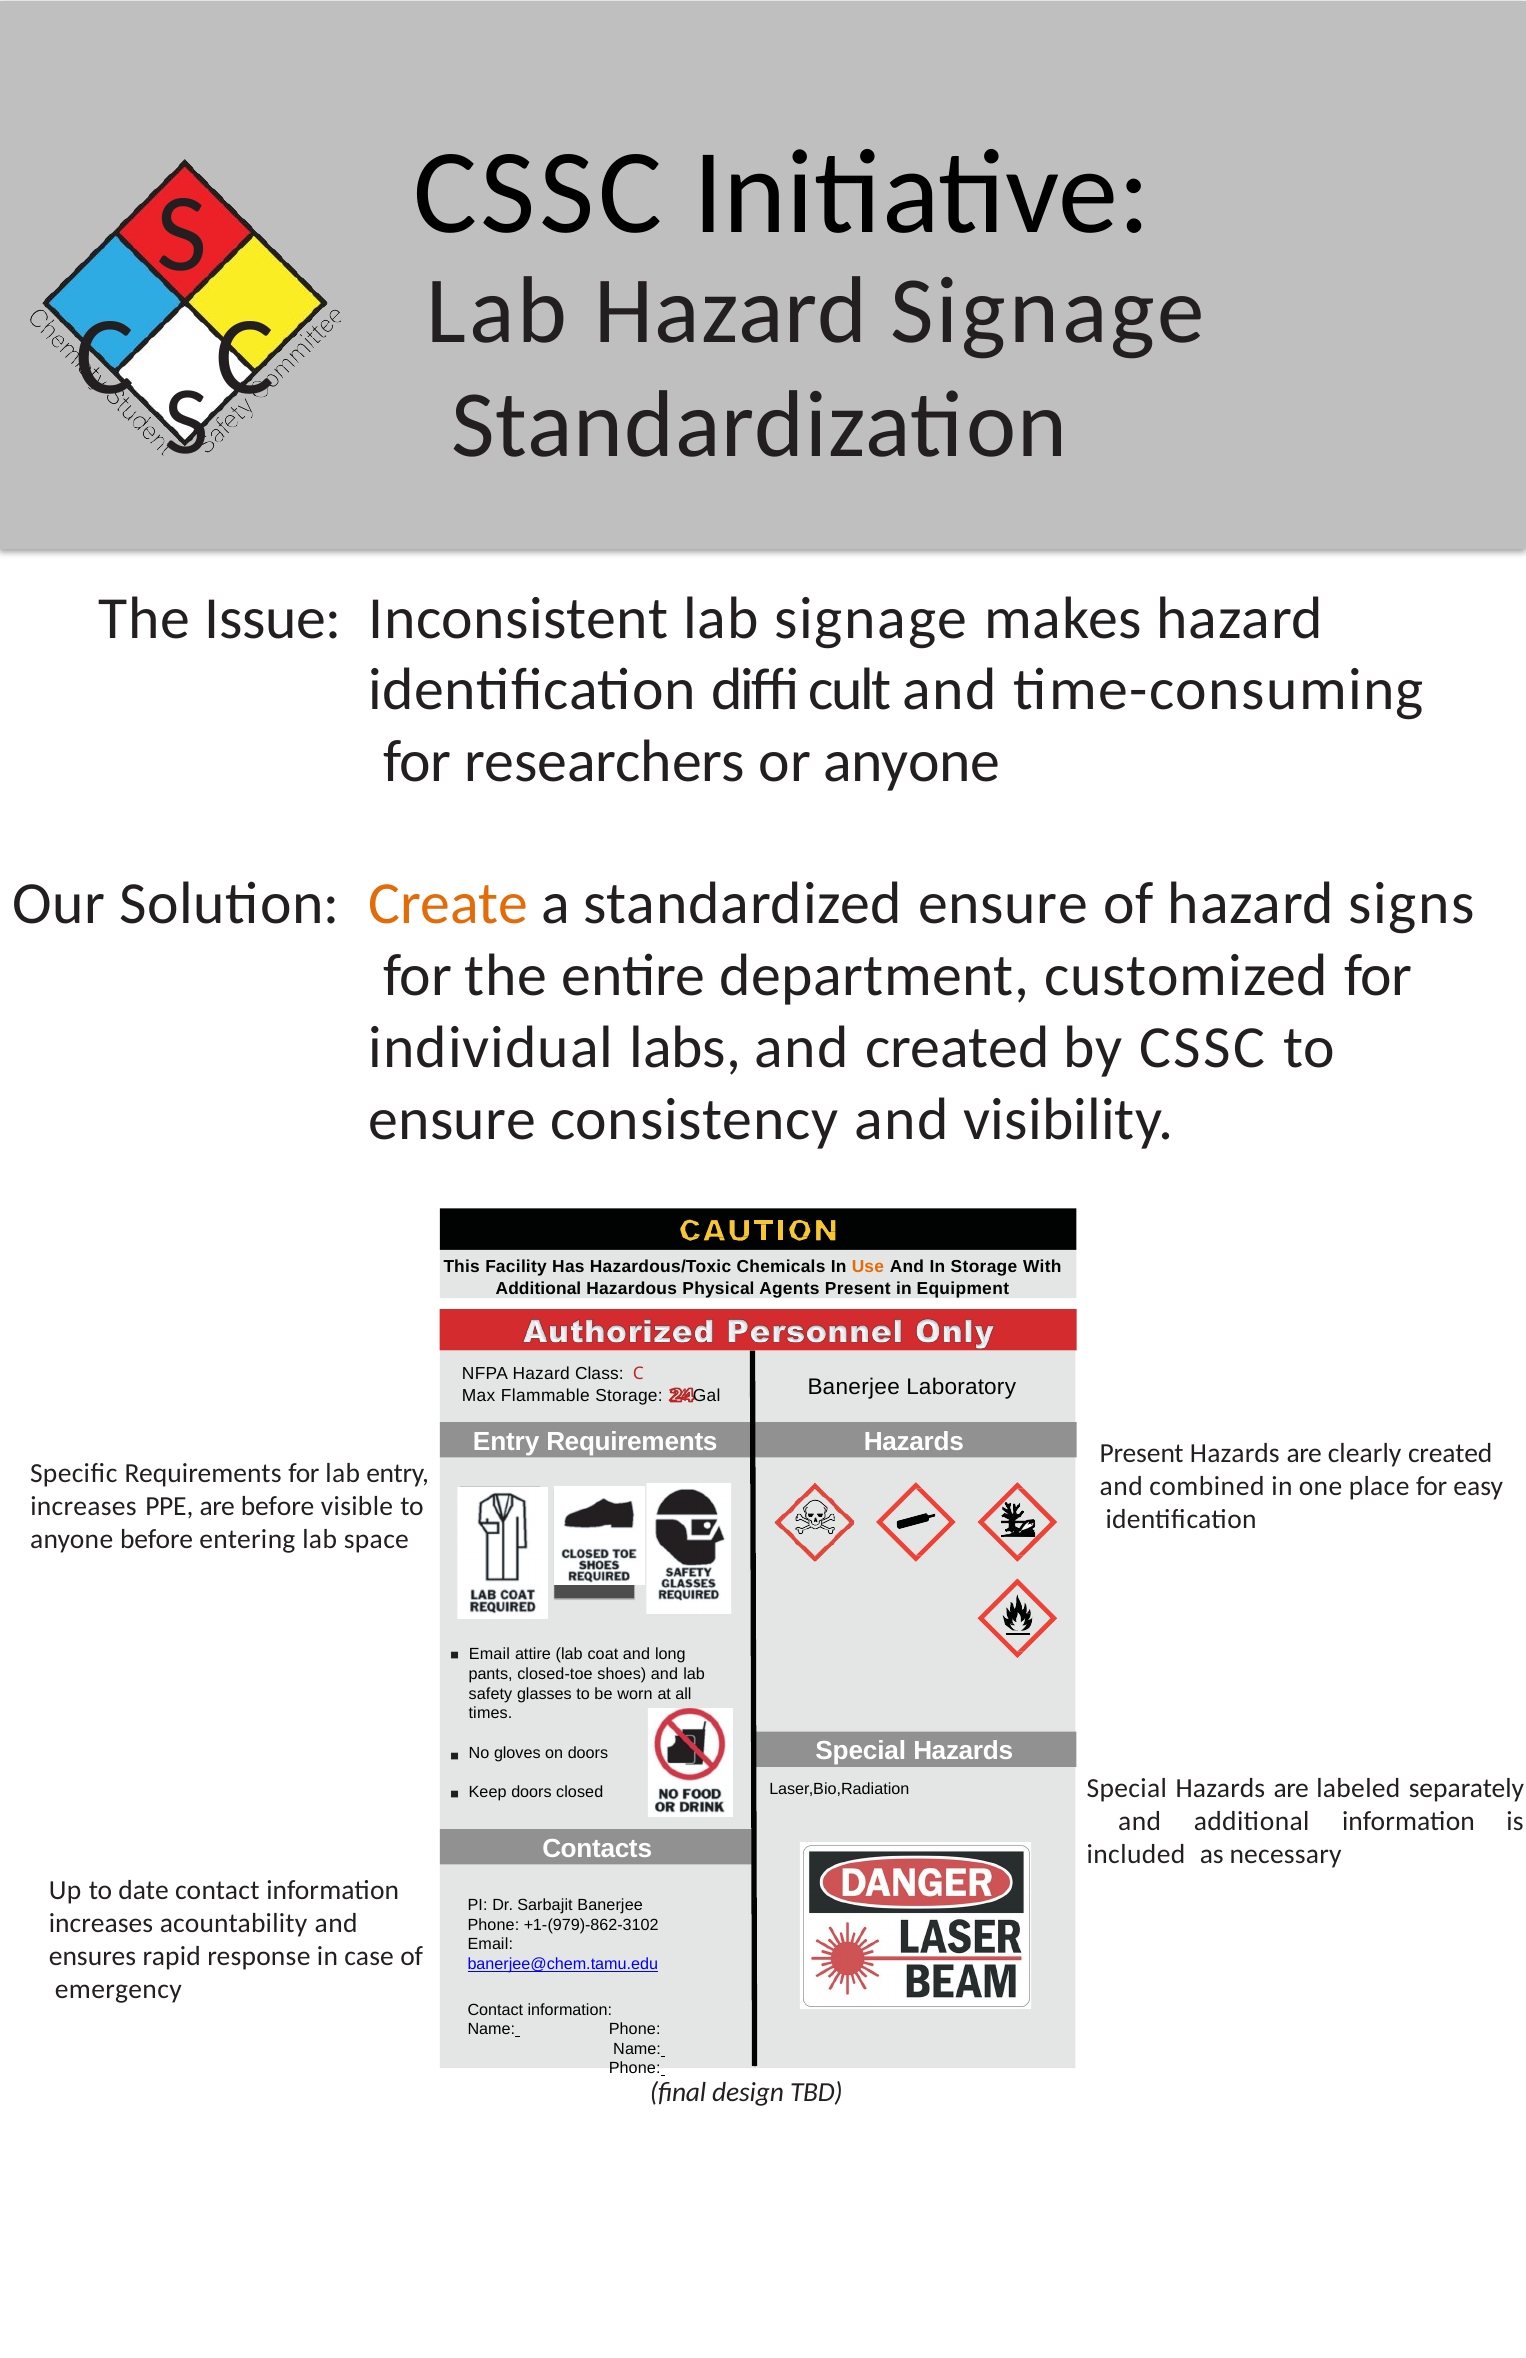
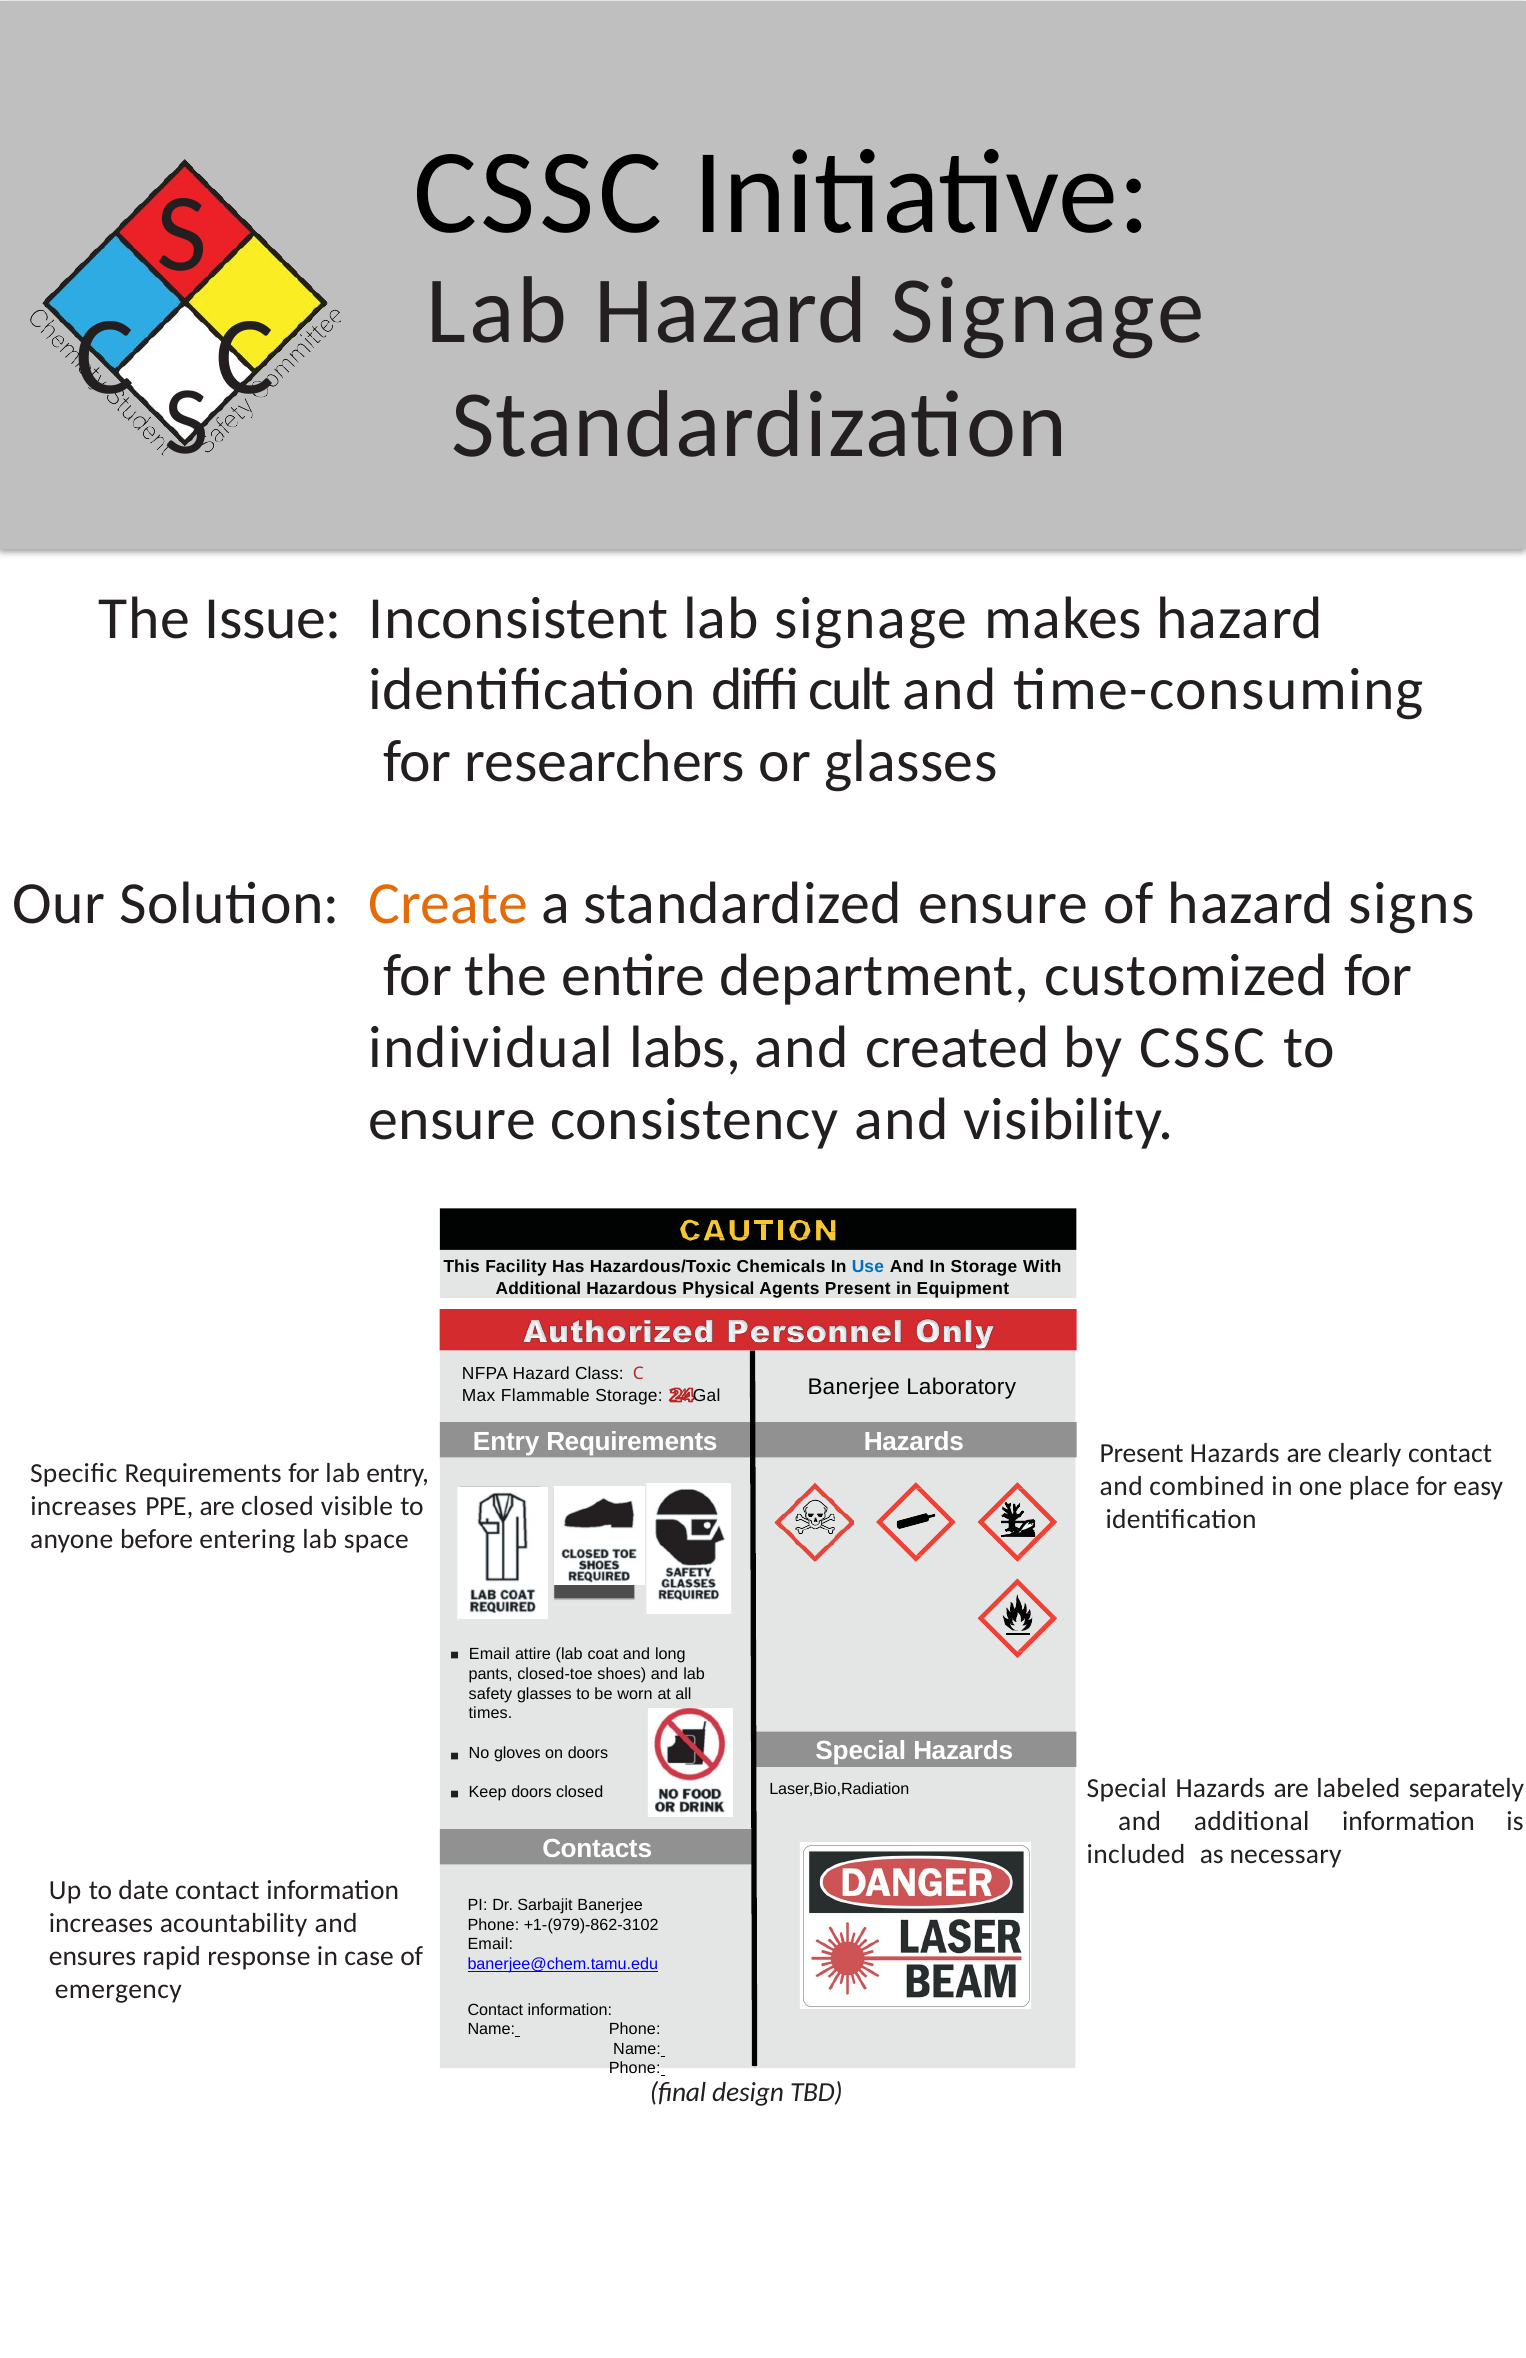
or anyone: anyone -> glasses
Use colour: orange -> blue
clearly created: created -> contact
are before: before -> closed
